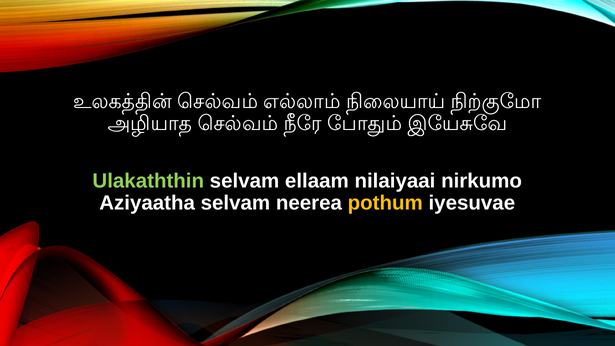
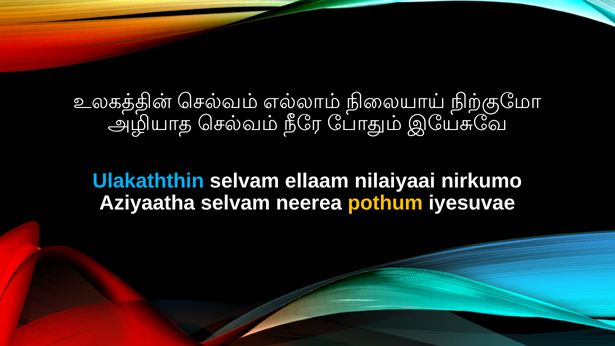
Ulakaththin colour: light green -> light blue
